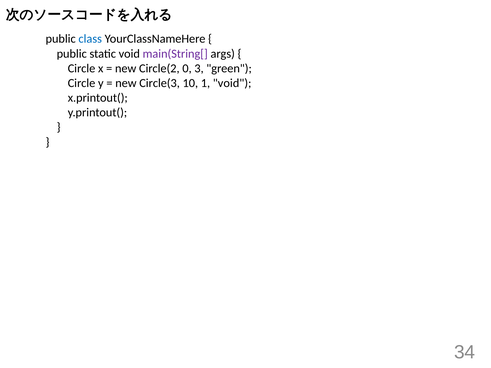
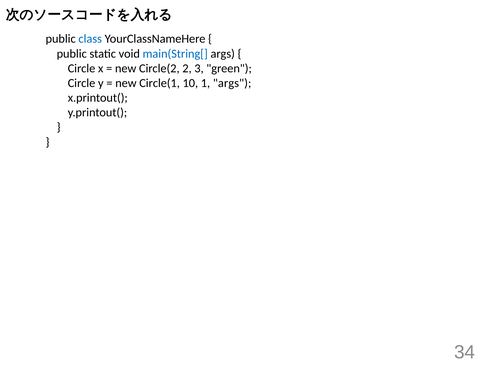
main(String[ colour: purple -> blue
0: 0 -> 2
Circle(3: Circle(3 -> Circle(1
1 void: void -> args
